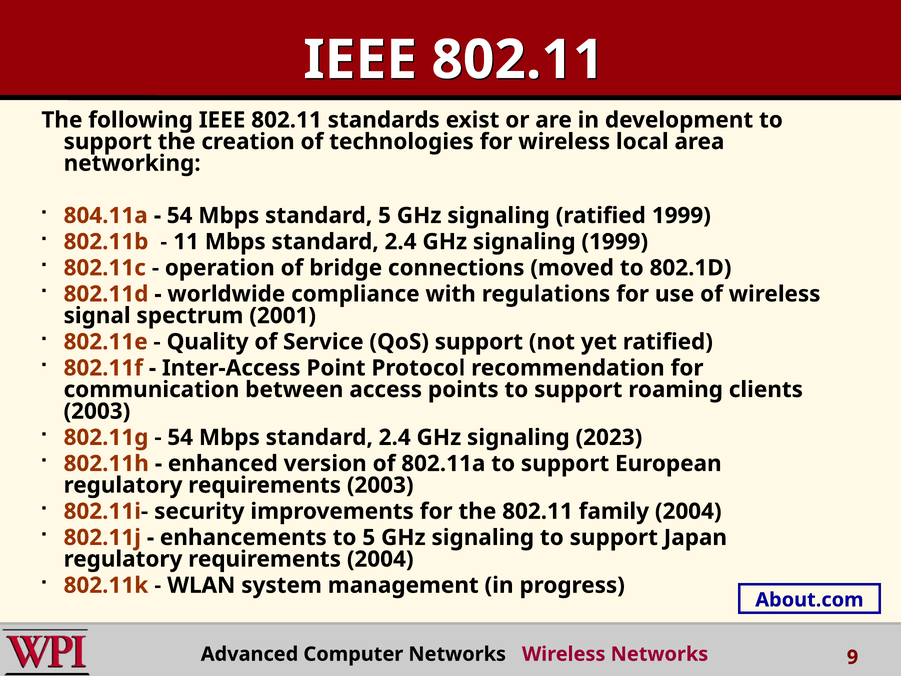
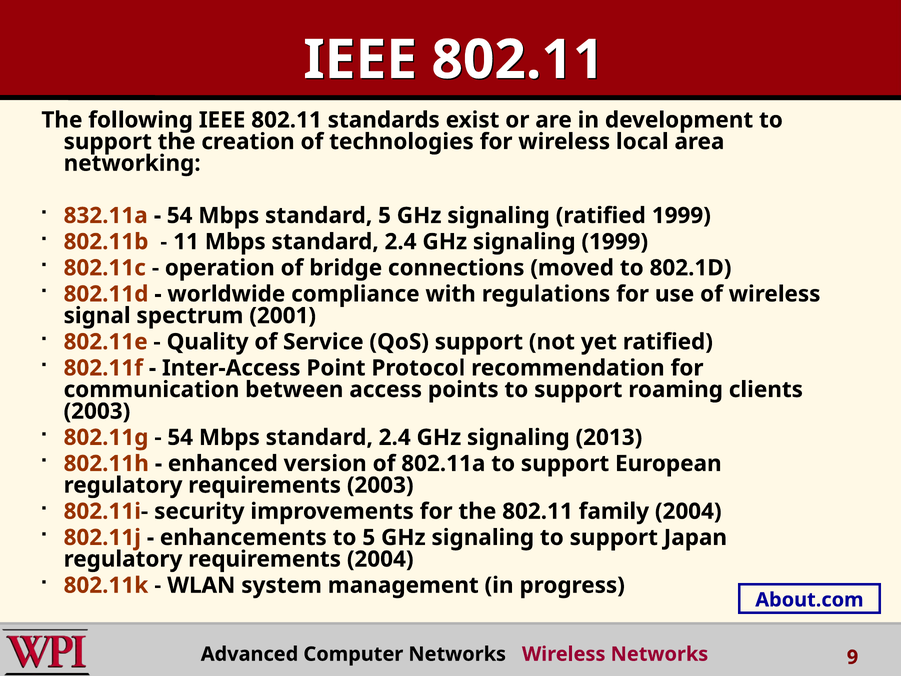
804.11a: 804.11a -> 832.11a
2023: 2023 -> 2013
